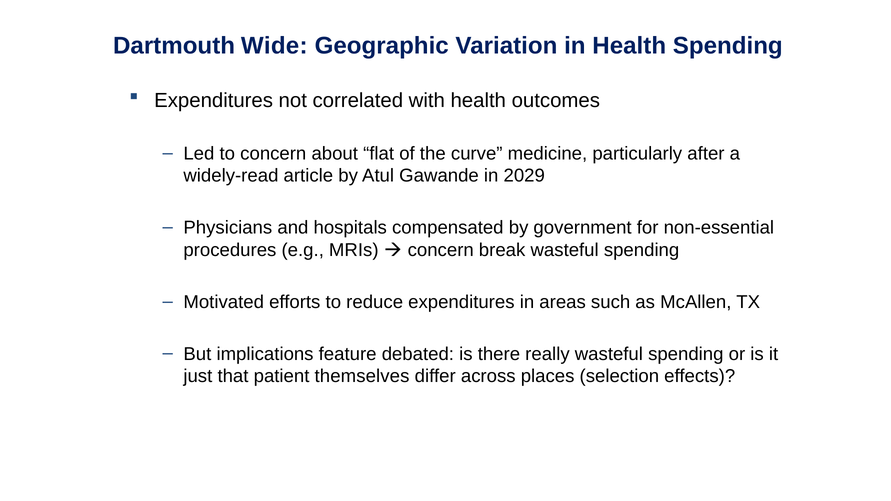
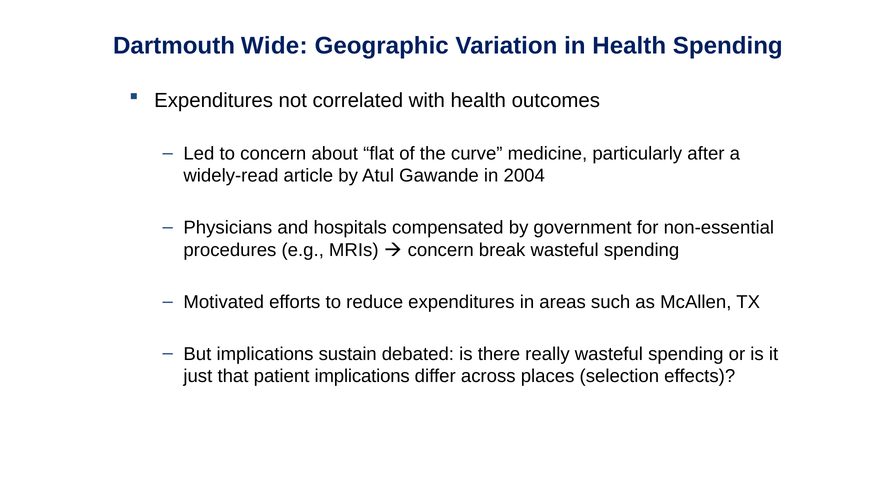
2029: 2029 -> 2004
feature: feature -> sustain
patient themselves: themselves -> implications
